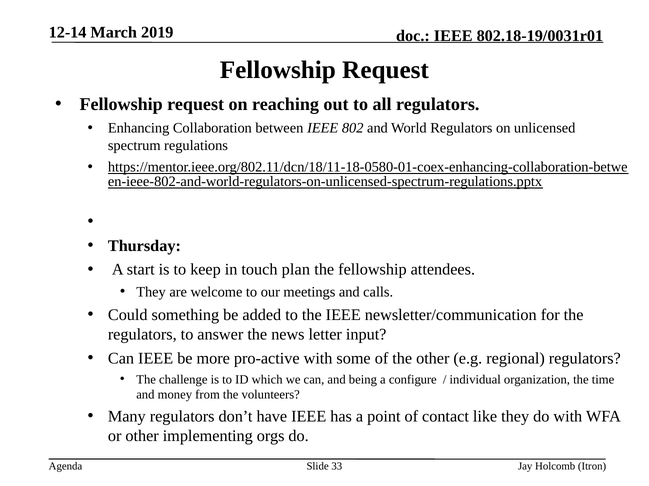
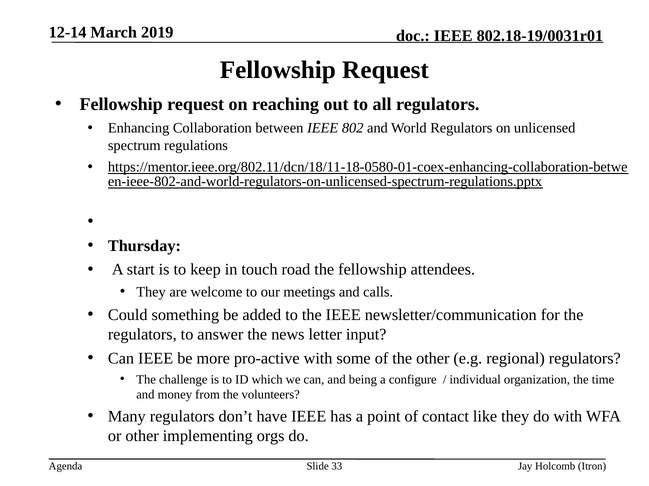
plan: plan -> road
